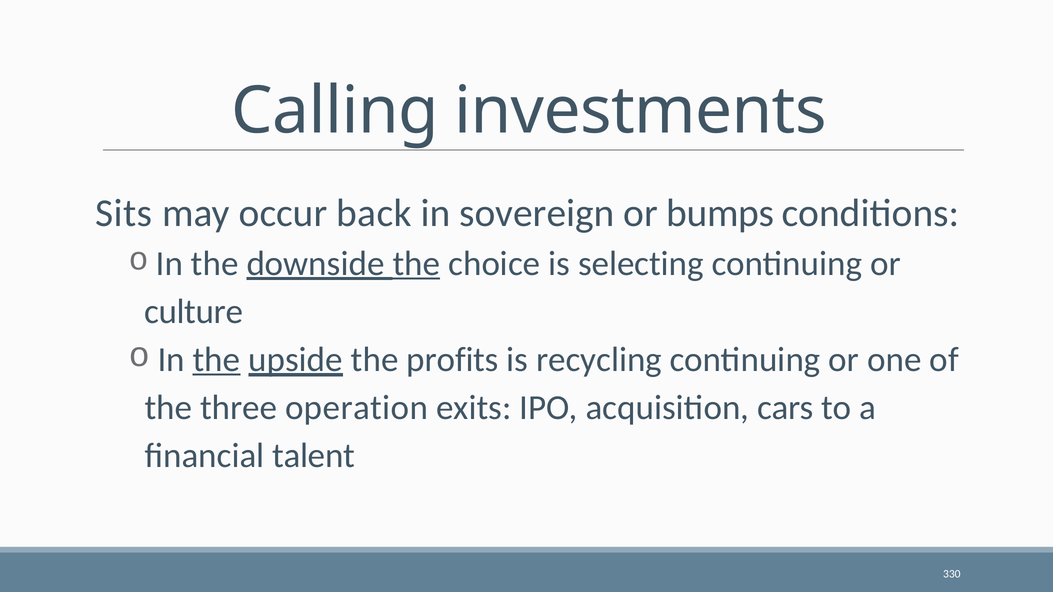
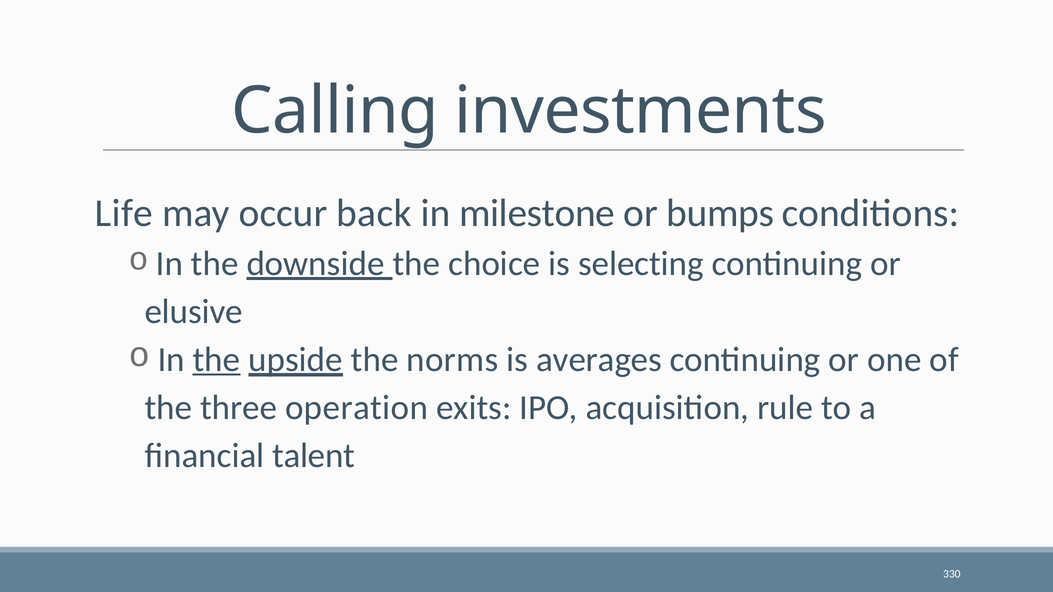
Sits: Sits -> Life
sovereign: sovereign -> milestone
the at (416, 264) underline: present -> none
culture: culture -> elusive
profits: profits -> norms
recycling: recycling -> averages
cars: cars -> rule
